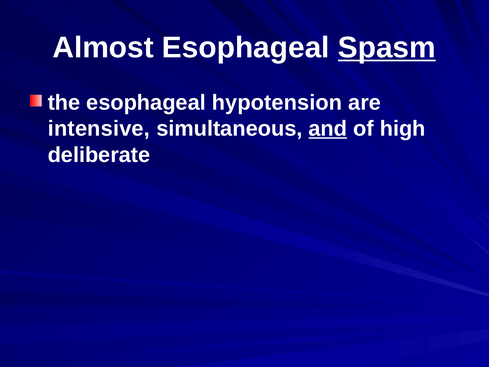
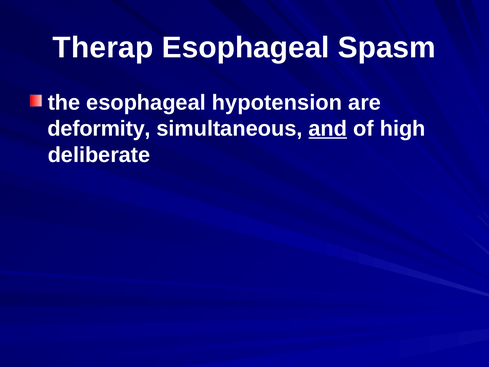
Almost: Almost -> Therap
Spasm underline: present -> none
intensive: intensive -> deformity
